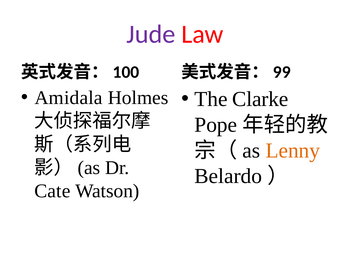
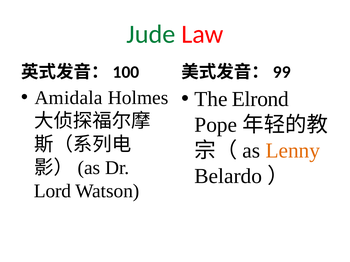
Jude colour: purple -> green
Clarke: Clarke -> Elrond
Cate: Cate -> Lord
